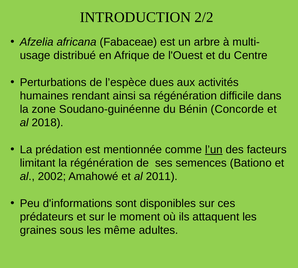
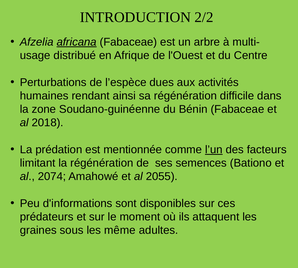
africana underline: none -> present
Bénin Concorde: Concorde -> Fabaceae
2002: 2002 -> 2074
2011: 2011 -> 2055
